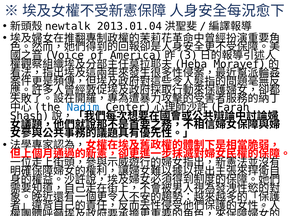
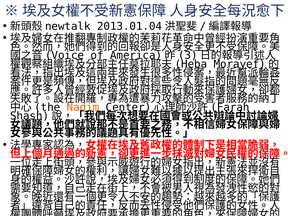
Nadim colour: blue -> orange
